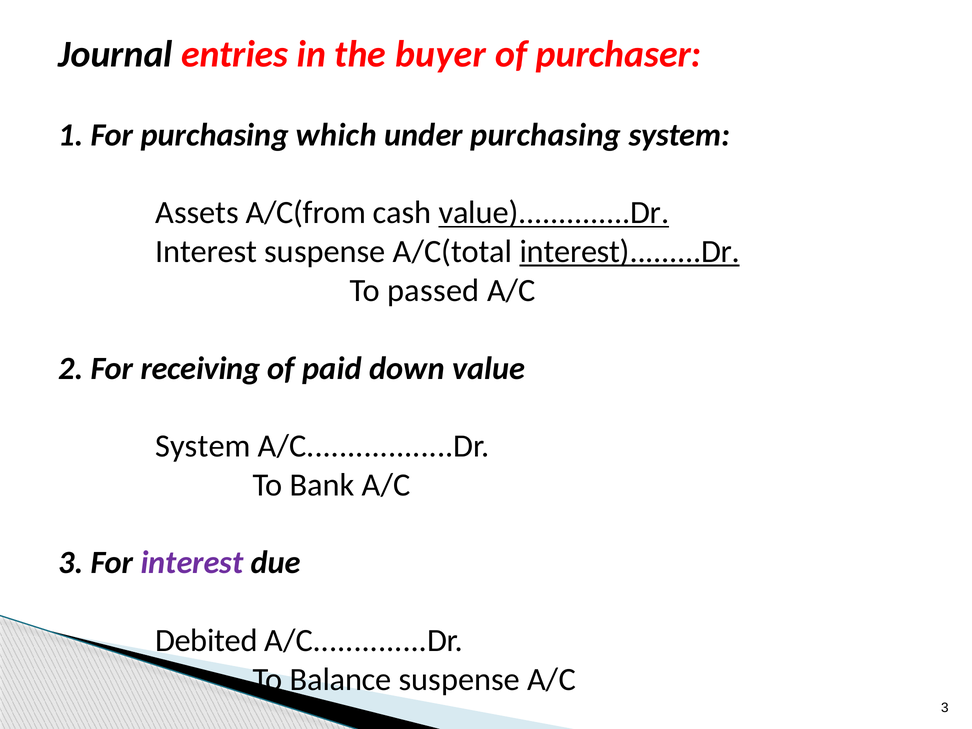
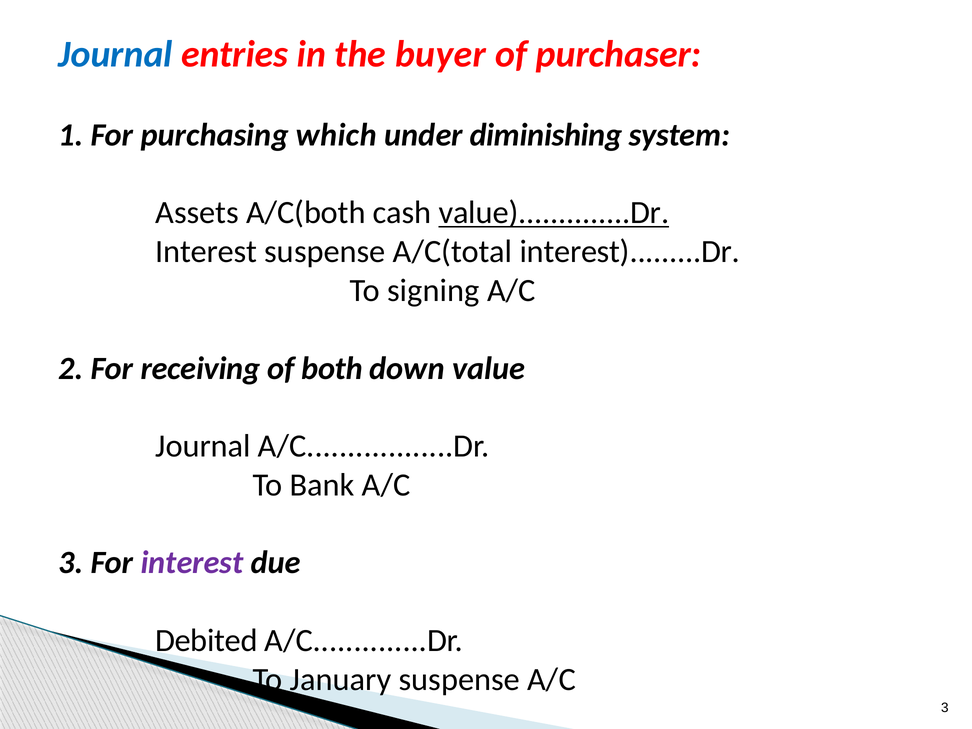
Journal at (115, 54) colour: black -> blue
under purchasing: purchasing -> diminishing
A/C(from: A/C(from -> A/C(both
interest).........Dr underline: present -> none
passed: passed -> signing
paid: paid -> both
System at (203, 446): System -> Journal
Balance: Balance -> January
